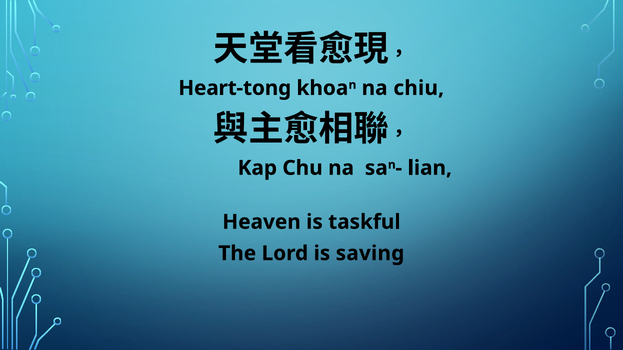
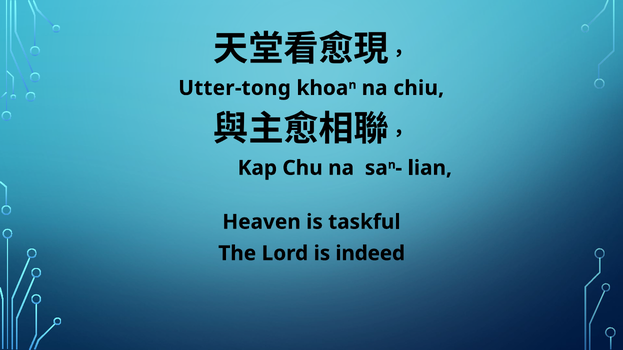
Heart-tong: Heart-tong -> Utter-tong
saving: saving -> indeed
